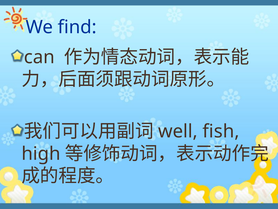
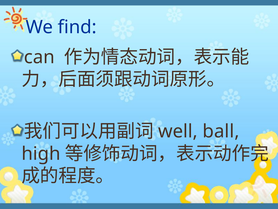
fish: fish -> ball
